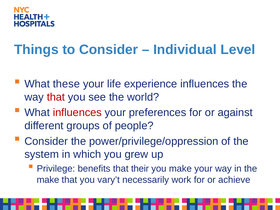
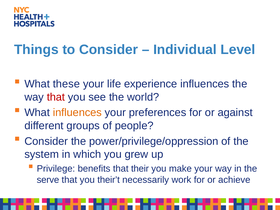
influences at (77, 113) colour: red -> orange
make at (48, 180): make -> serve
vary’t: vary’t -> their’t
